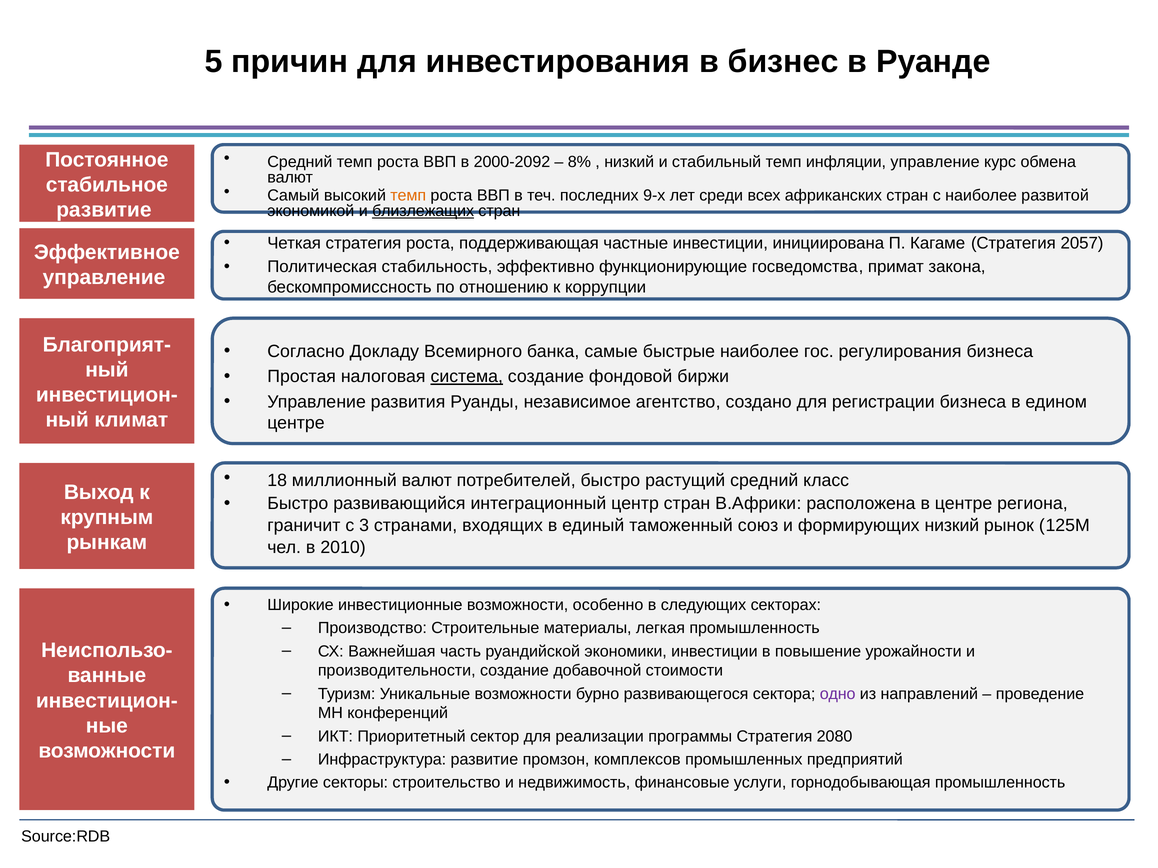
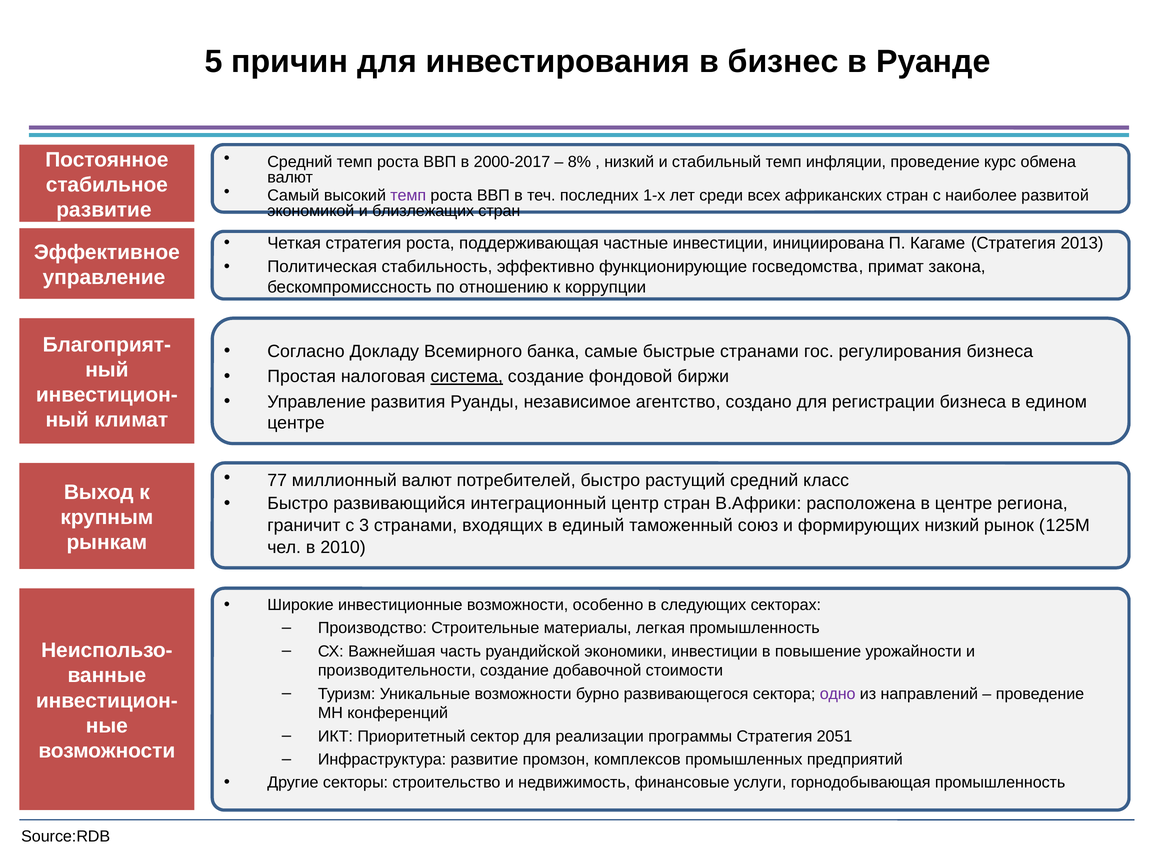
2000-2092: 2000-2092 -> 2000-2017
инфляции управление: управление -> проведение
темп at (408, 196) colour: orange -> purple
9-х: 9-х -> 1-х
близлежащих underline: present -> none
2057: 2057 -> 2013
быстрые наиболее: наиболее -> странами
18: 18 -> 77
2080: 2080 -> 2051
